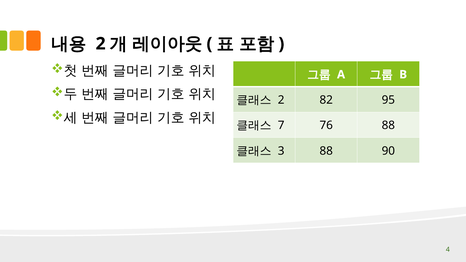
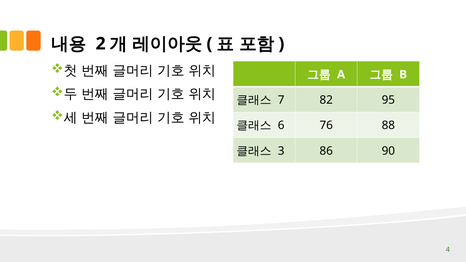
2 at (281, 100): 2 -> 7
7: 7 -> 6
3 88: 88 -> 86
